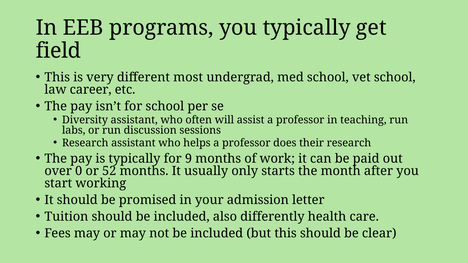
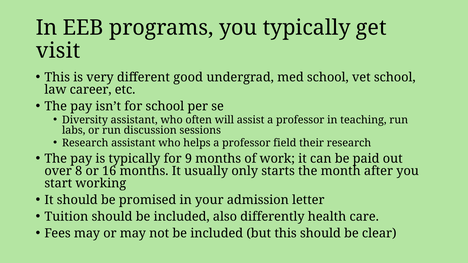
field: field -> visit
most: most -> good
does: does -> field
0: 0 -> 8
52: 52 -> 16
